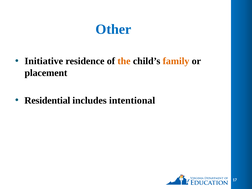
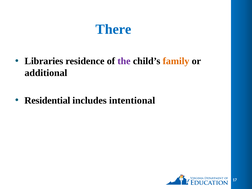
Other: Other -> There
Initiative: Initiative -> Libraries
the colour: orange -> purple
placement: placement -> additional
